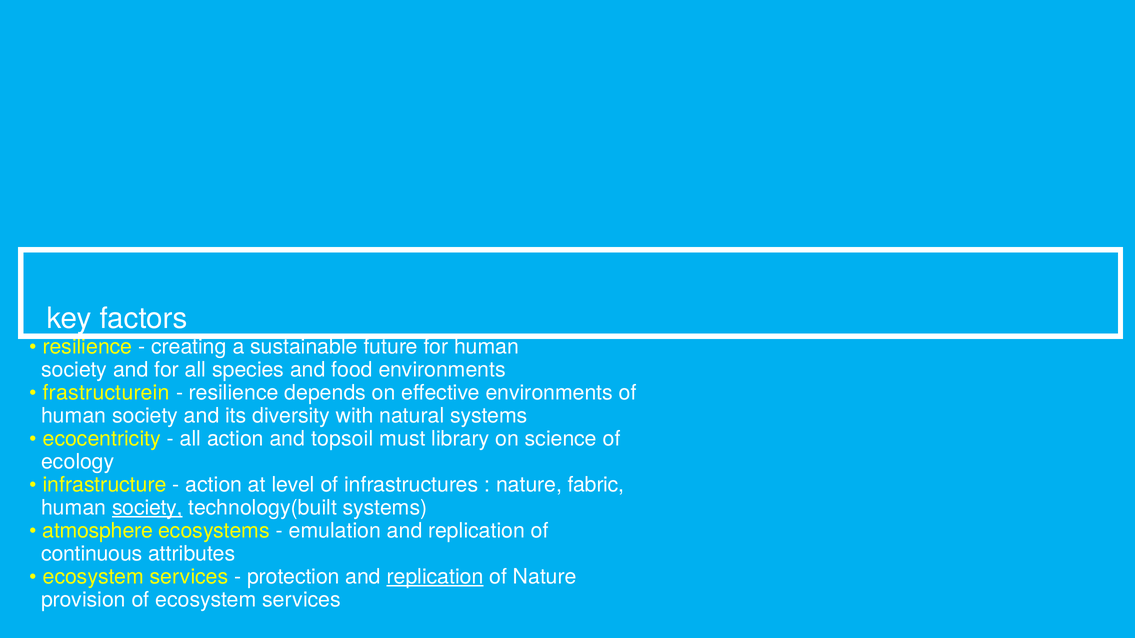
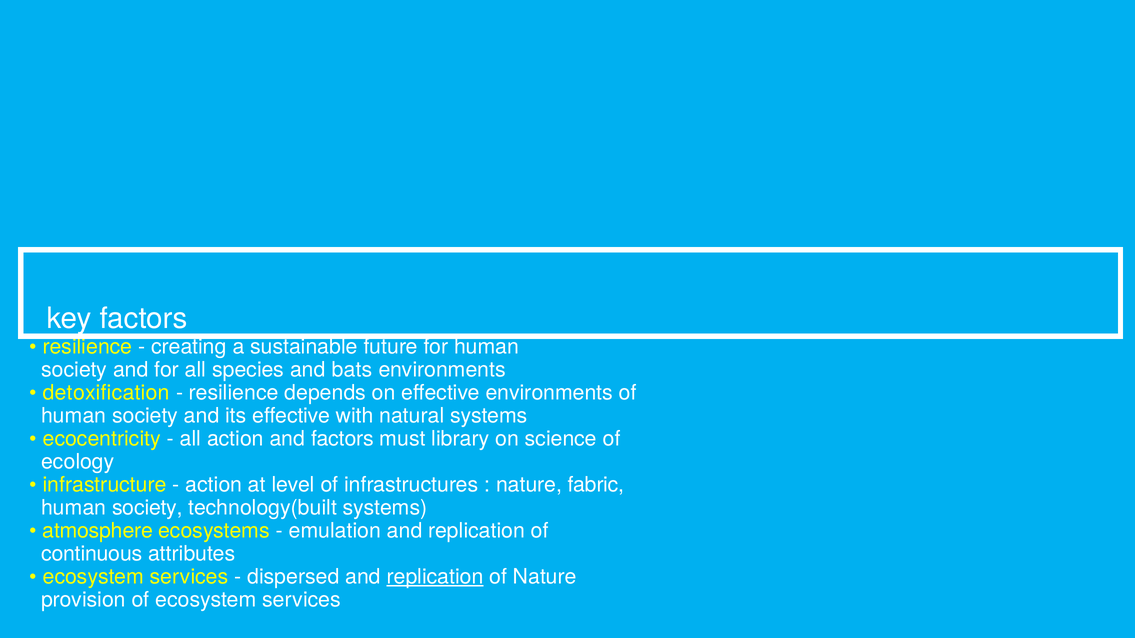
food: food -> bats
frastructurein: frastructurein -> detoxification
its diversity: diversity -> effective
and topsoil: topsoil -> factors
society at (147, 508) underline: present -> none
protection: protection -> dispersed
